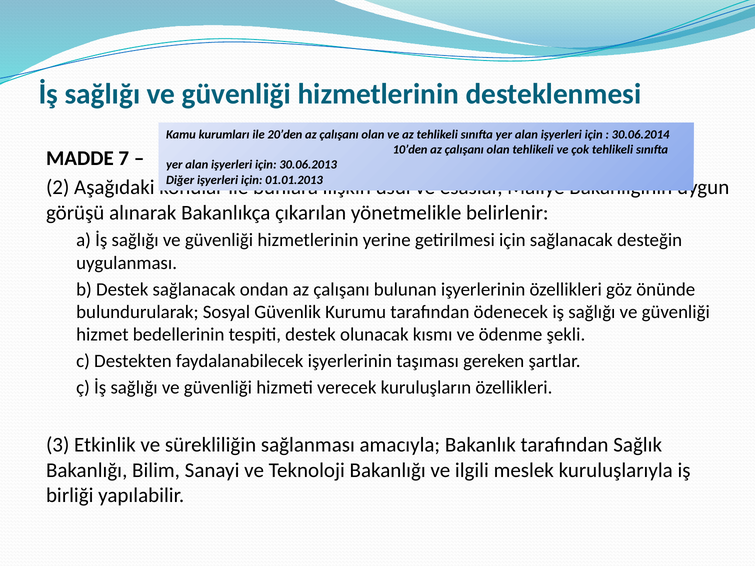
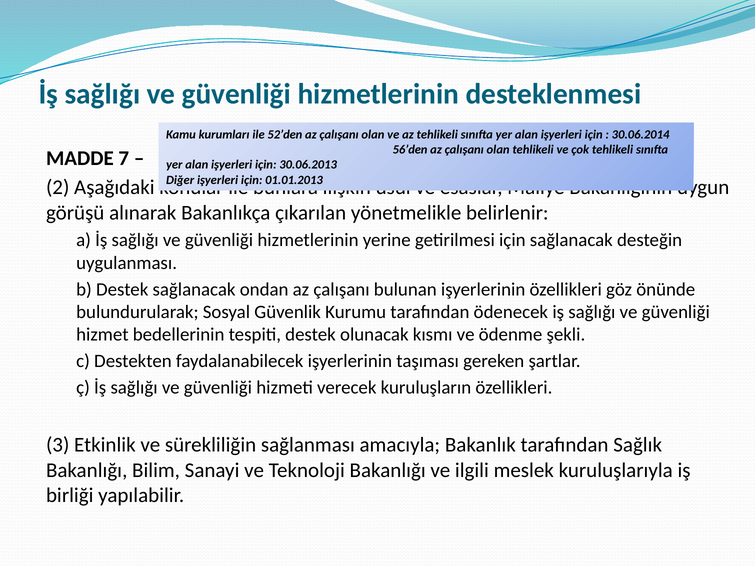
20’den: 20’den -> 52’den
10’den: 10’den -> 56’den
